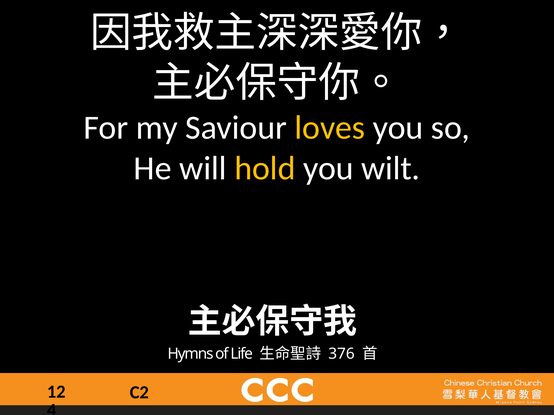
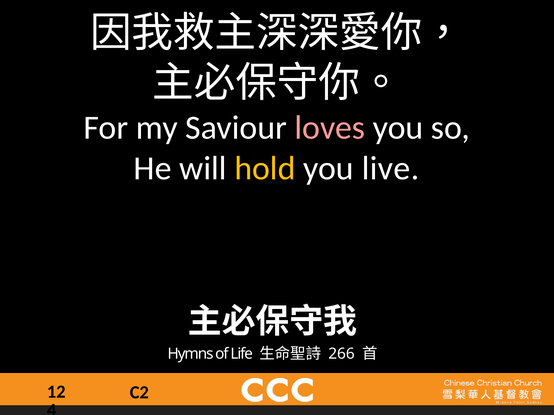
loves colour: yellow -> pink
wilt: wilt -> live
376: 376 -> 266
